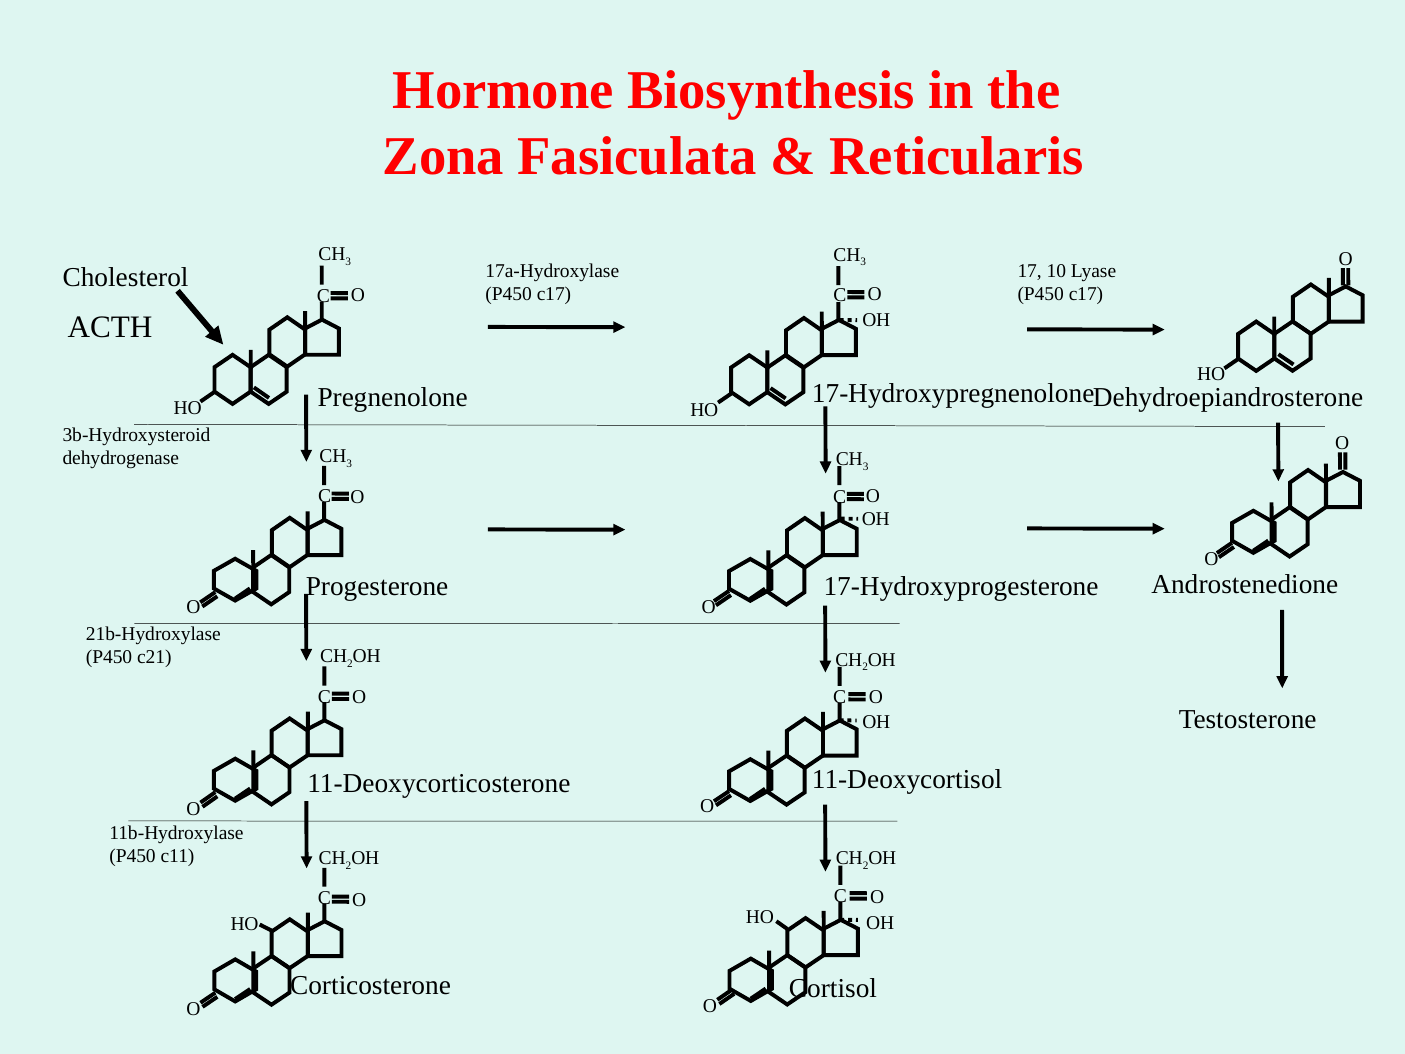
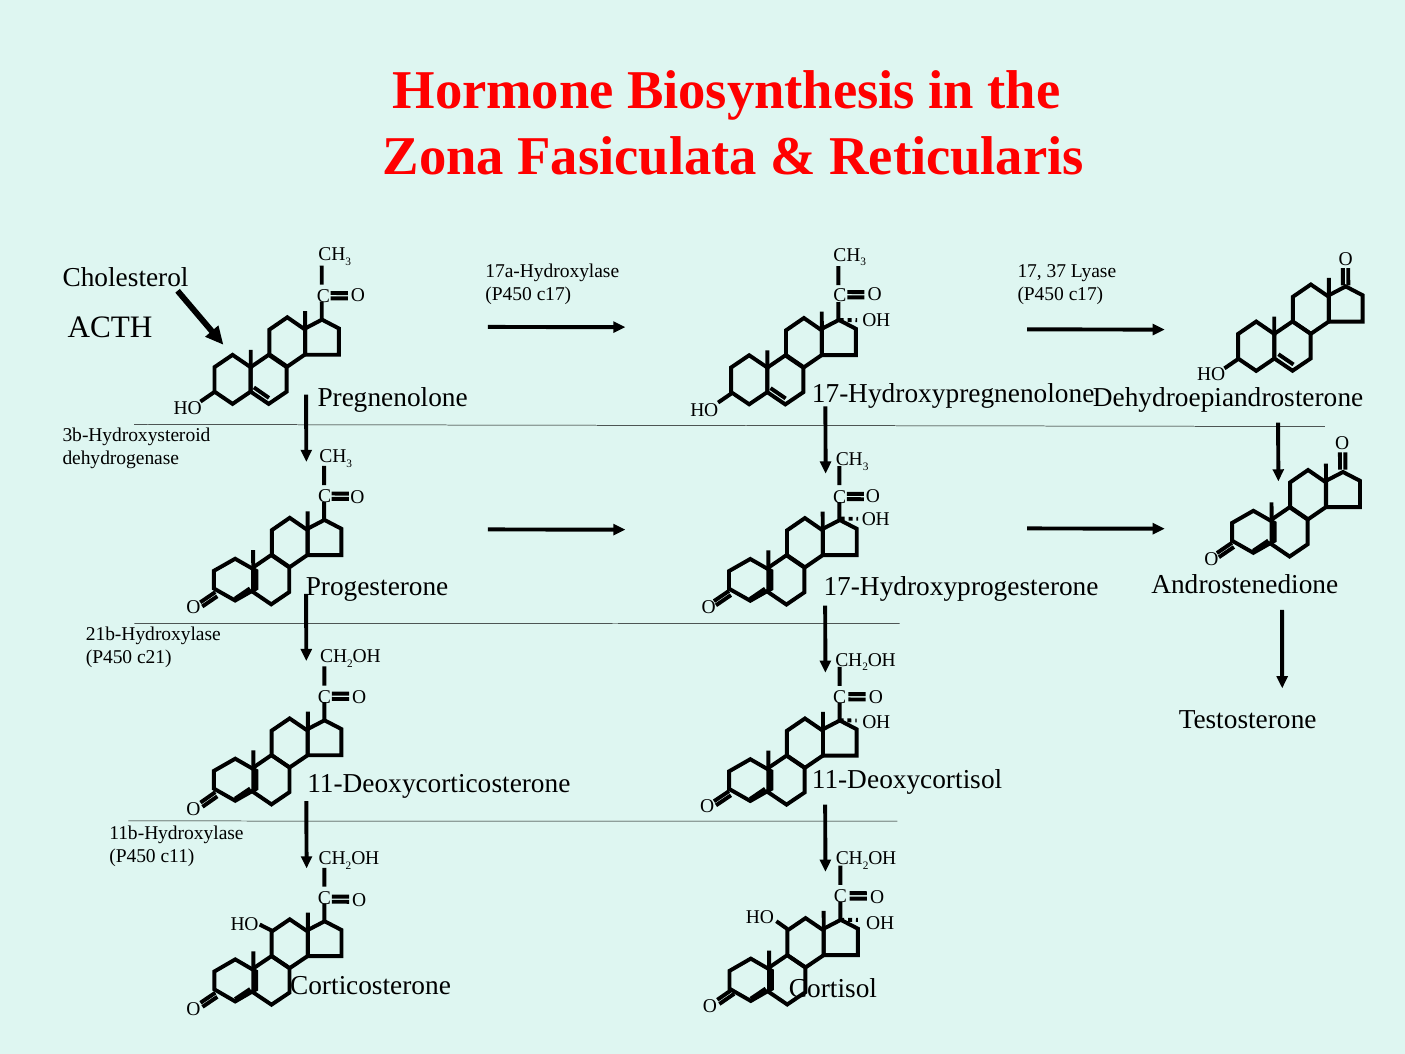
10: 10 -> 37
